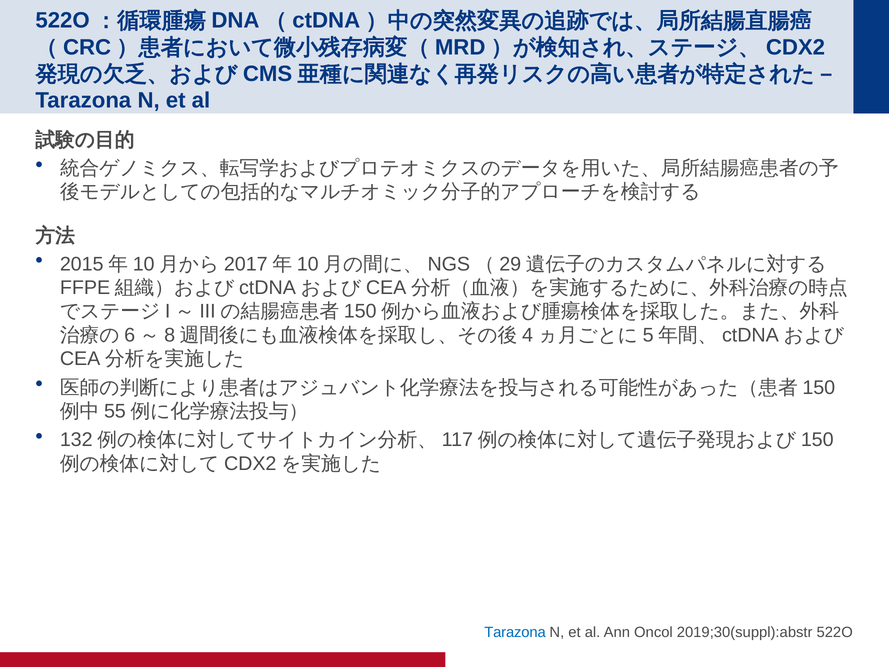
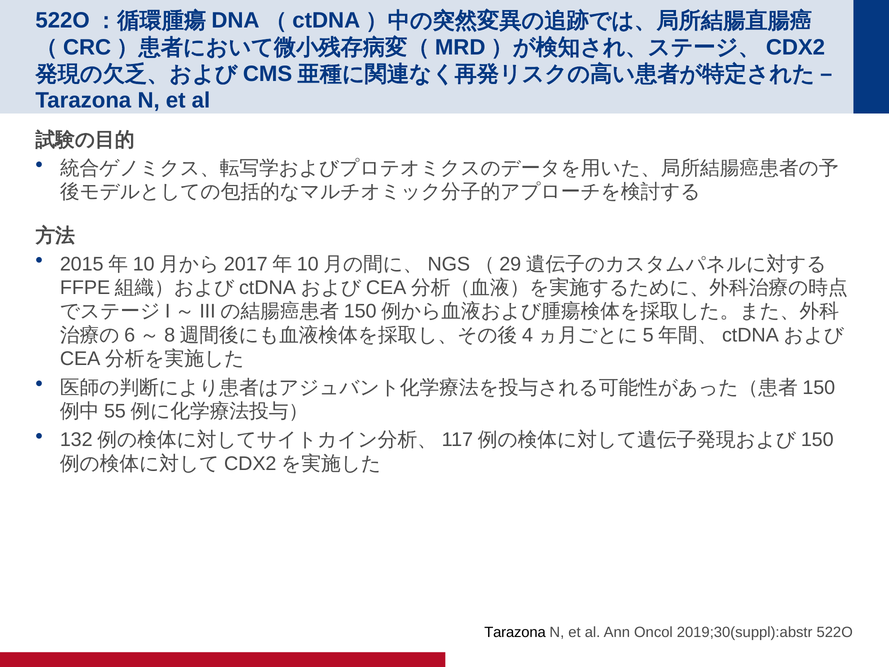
Tarazona at (515, 632) colour: blue -> black
